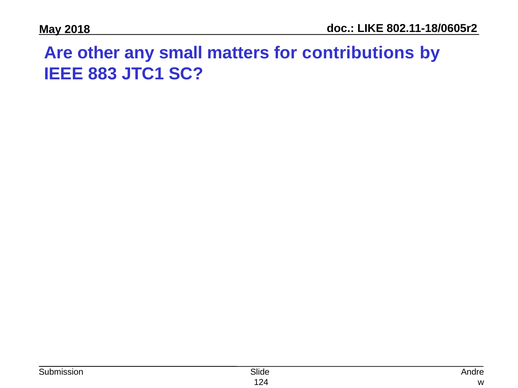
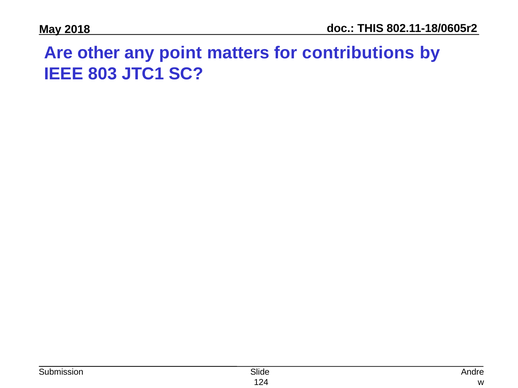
LIKE: LIKE -> THIS
small: small -> point
883: 883 -> 803
